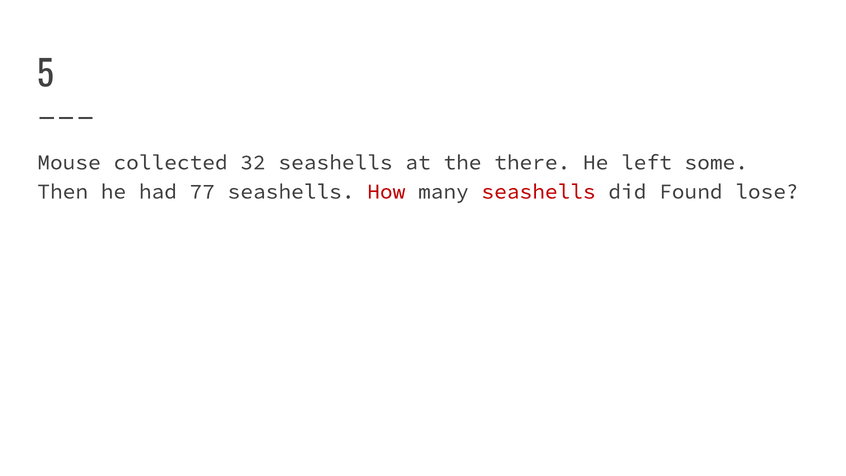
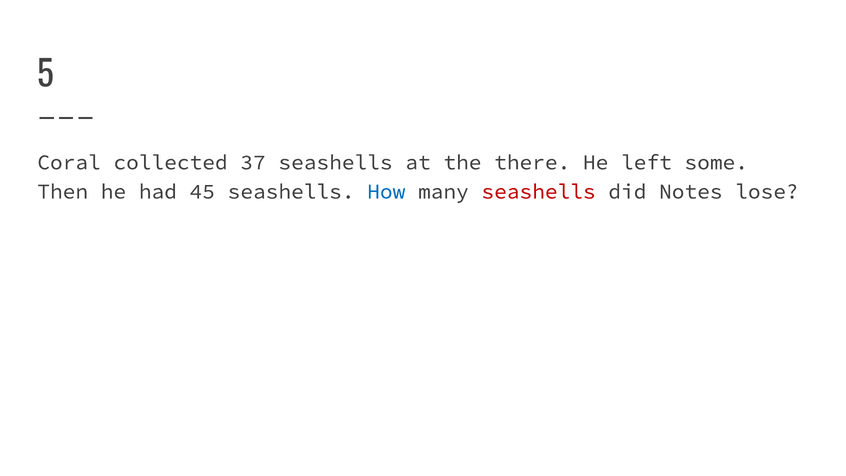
Mouse: Mouse -> Coral
32: 32 -> 37
77: 77 -> 45
How colour: red -> blue
Found: Found -> Notes
